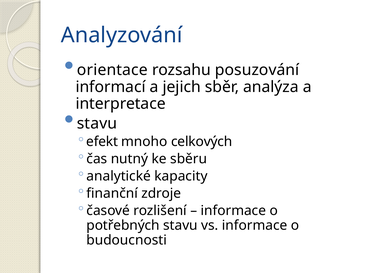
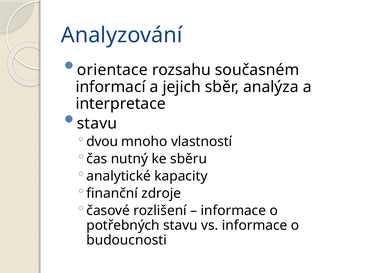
posuzování: posuzování -> současném
efekt: efekt -> dvou
celkových: celkových -> vlastností
